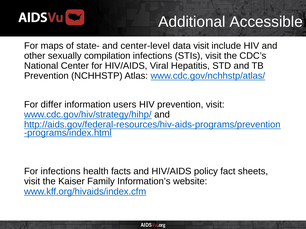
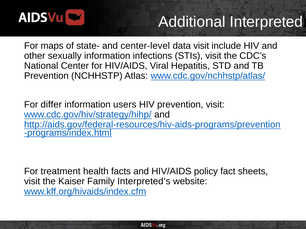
Accessible: Accessible -> Interpreted
sexually compilation: compilation -> information
For infections: infections -> treatment
Information’s: Information’s -> Interpreted’s
